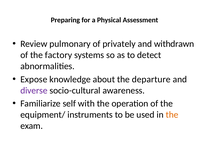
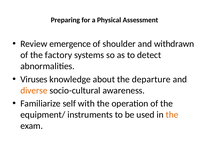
pulmonary: pulmonary -> emergence
privately: privately -> shoulder
Expose: Expose -> Viruses
diverse colour: purple -> orange
